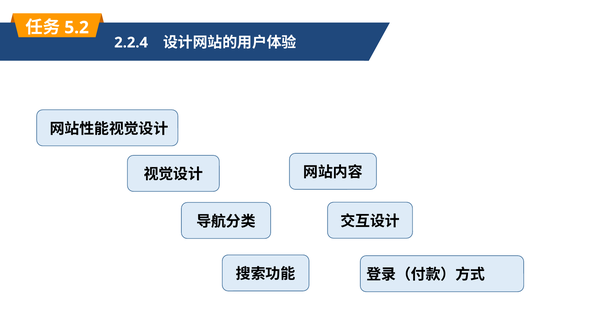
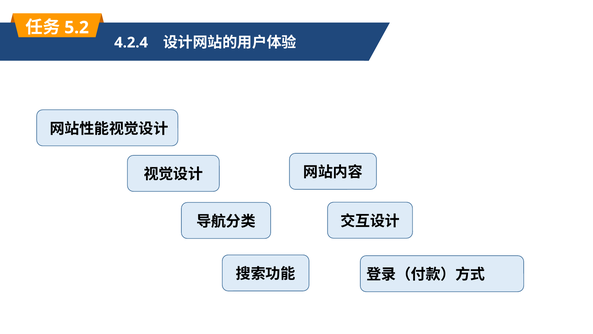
2.2.4: 2.2.4 -> 4.2.4
